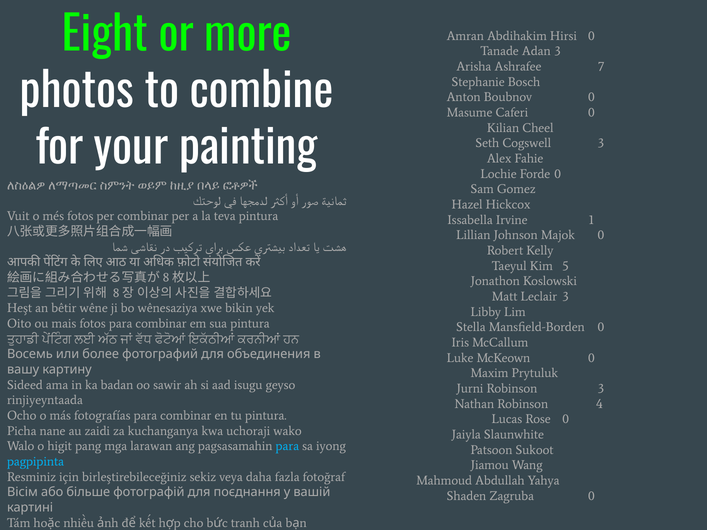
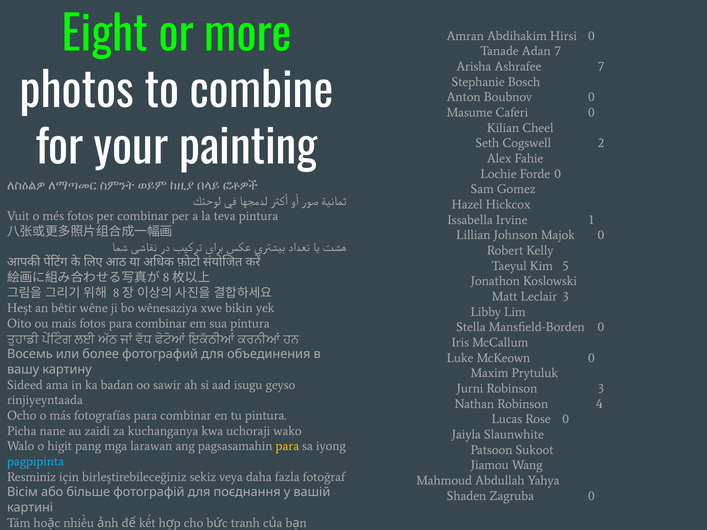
Adan 3: 3 -> 7
Cogswell 3: 3 -> 2
para at (287, 446) colour: light blue -> yellow
